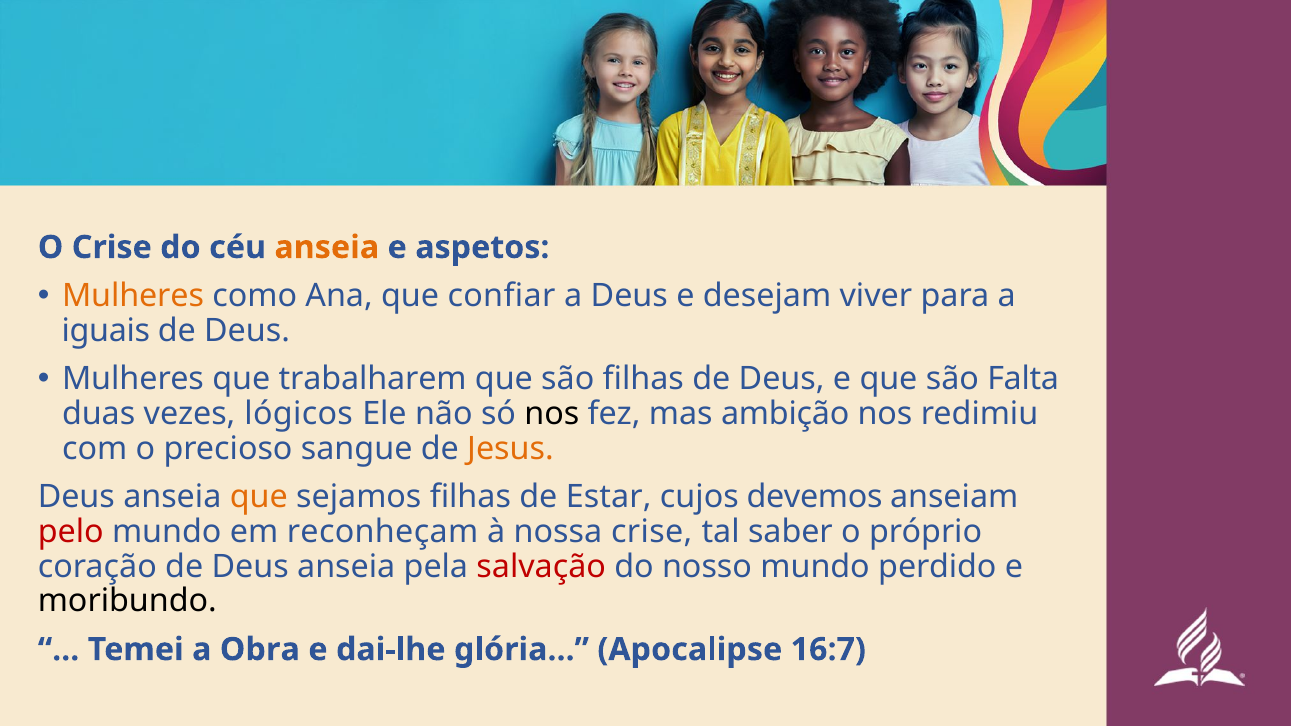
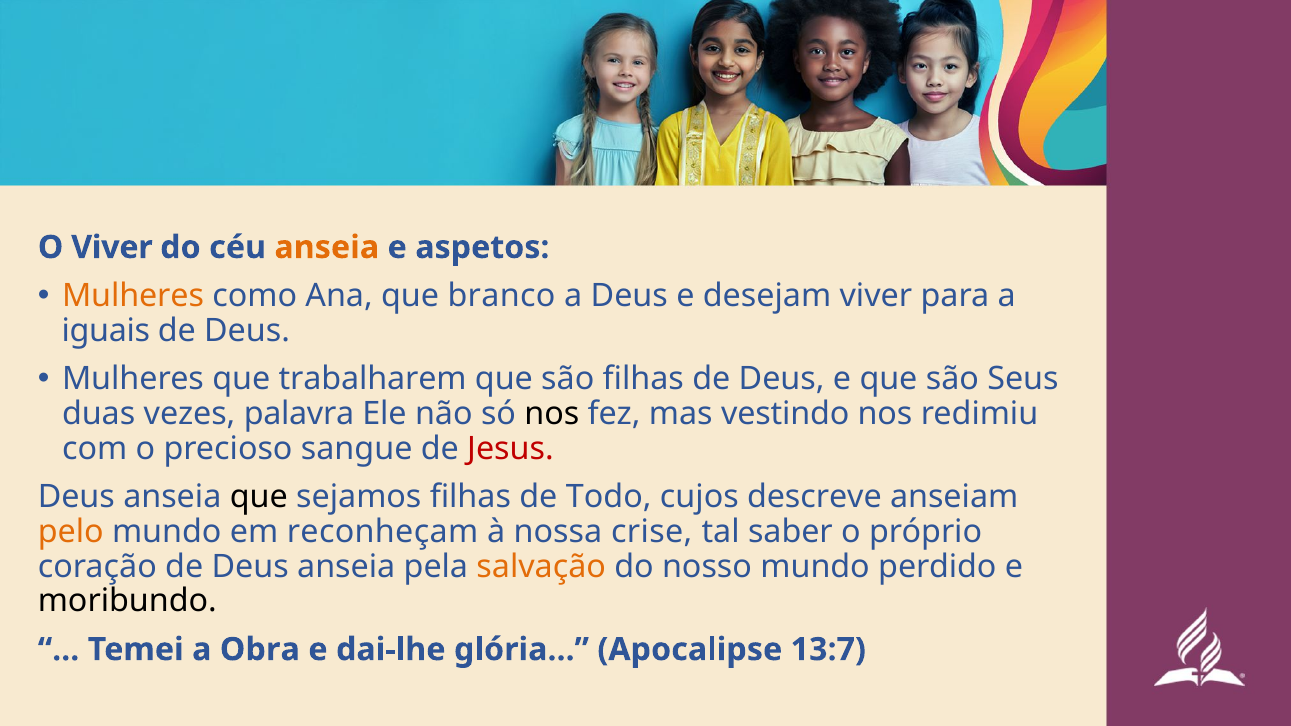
O Crise: Crise -> Viver
confiar: confiar -> branco
Falta: Falta -> Seus
lógicos: lógicos -> palavra
ambição: ambição -> vestindo
Jesus colour: orange -> red
que at (259, 497) colour: orange -> black
Estar: Estar -> Todo
devemos: devemos -> descreve
pelo colour: red -> orange
salvação colour: red -> orange
16:7: 16:7 -> 13:7
